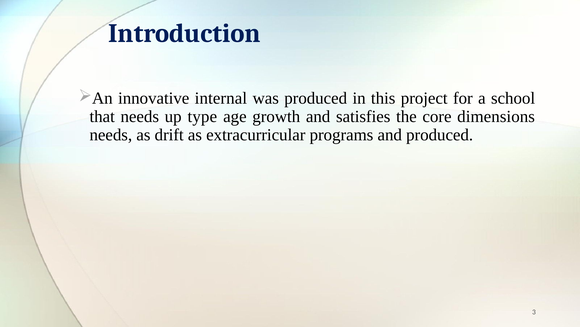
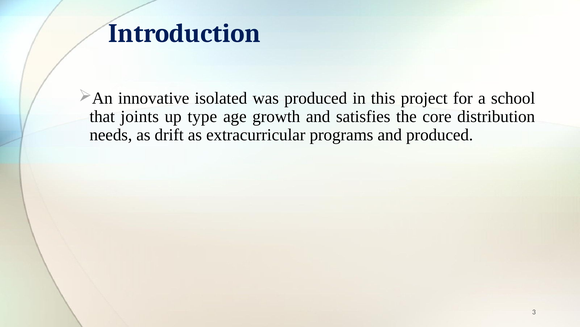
internal: internal -> isolated
that needs: needs -> joints
dimensions: dimensions -> distribution
